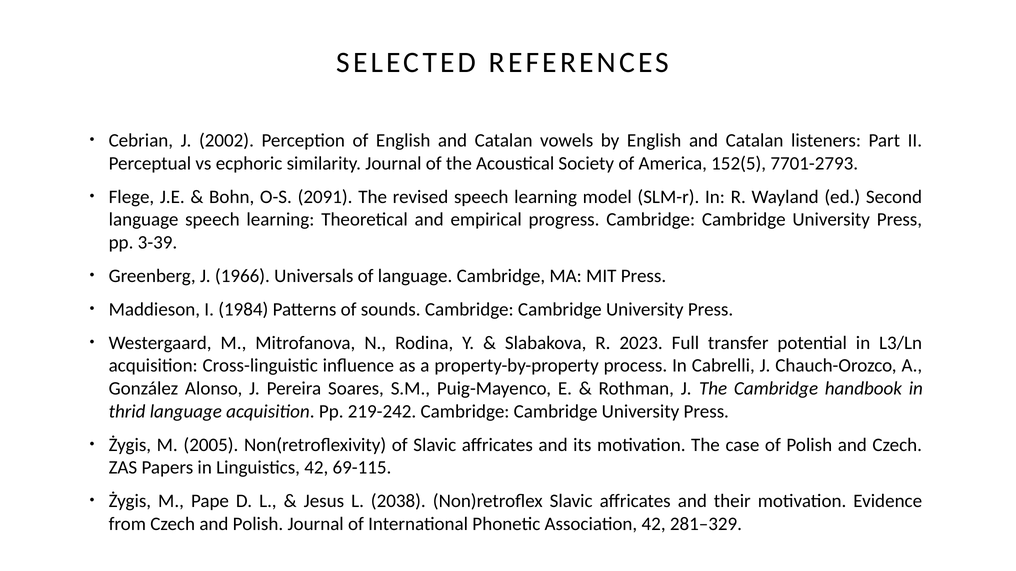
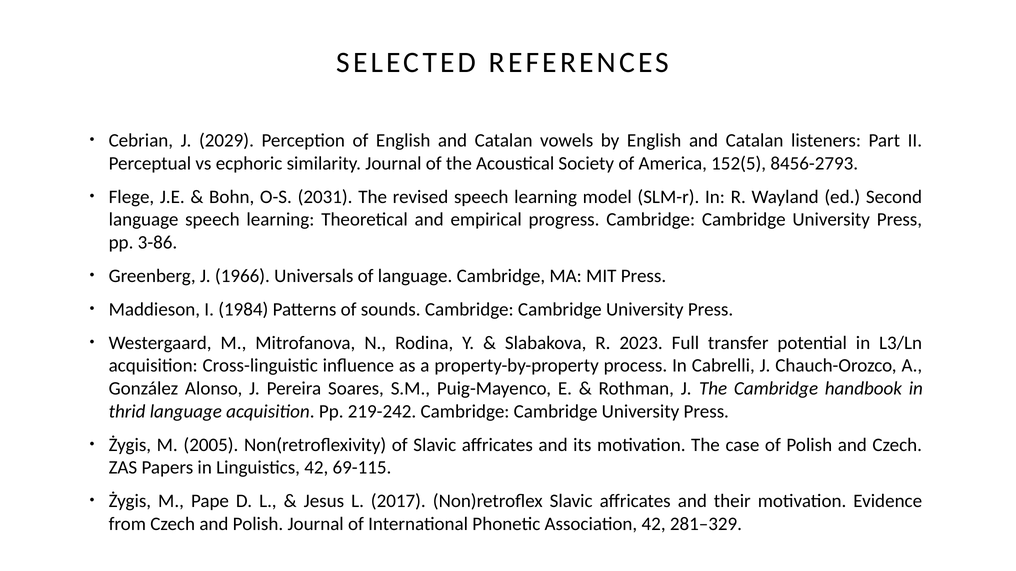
2002: 2002 -> 2029
7701-2793: 7701-2793 -> 8456-2793
2091: 2091 -> 2031
3-39: 3-39 -> 3-86
2038: 2038 -> 2017
